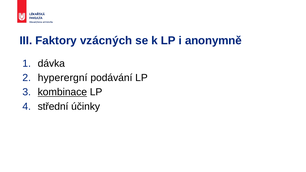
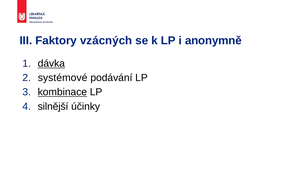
dávka underline: none -> present
hyperergní: hyperergní -> systémové
střední: střední -> silnější
